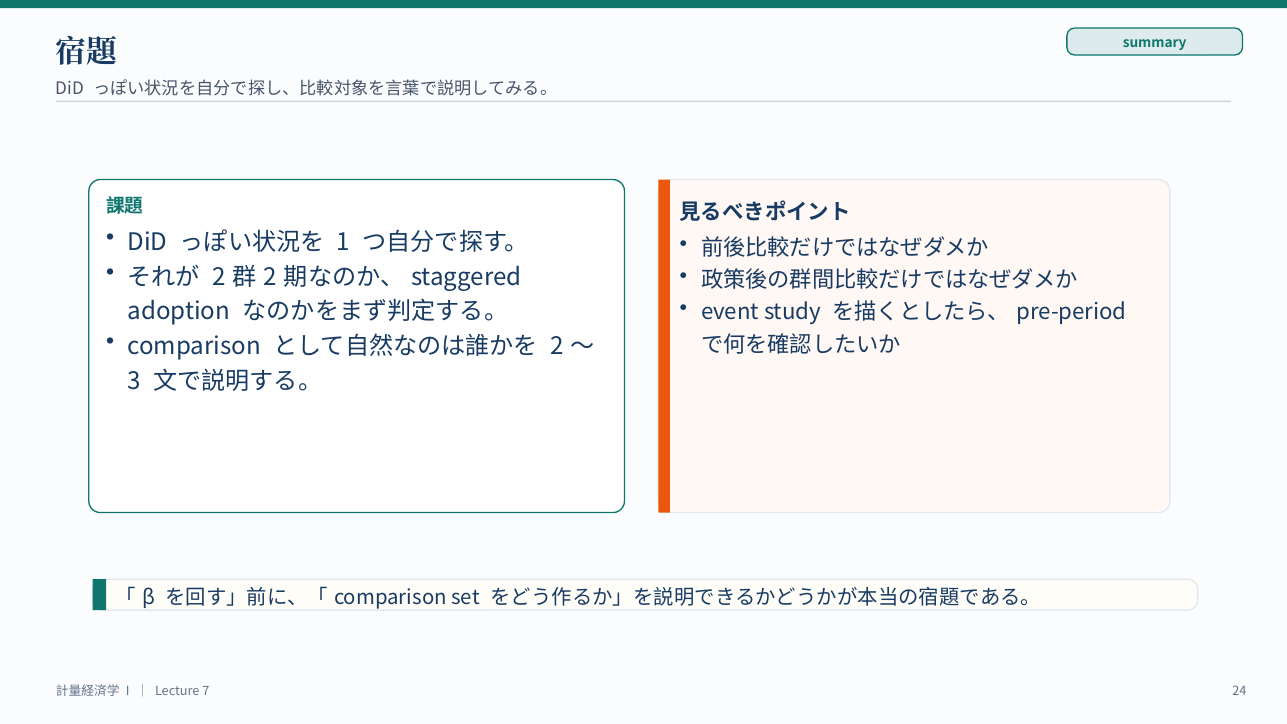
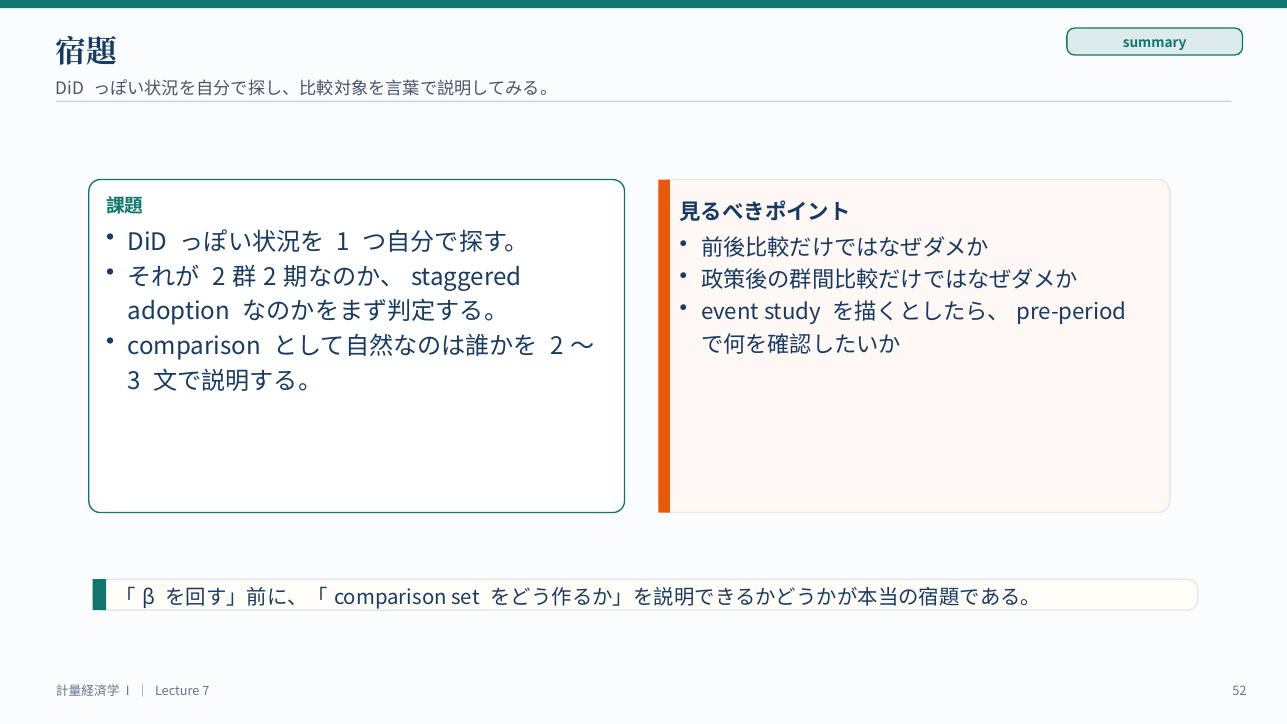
24: 24 -> 52
